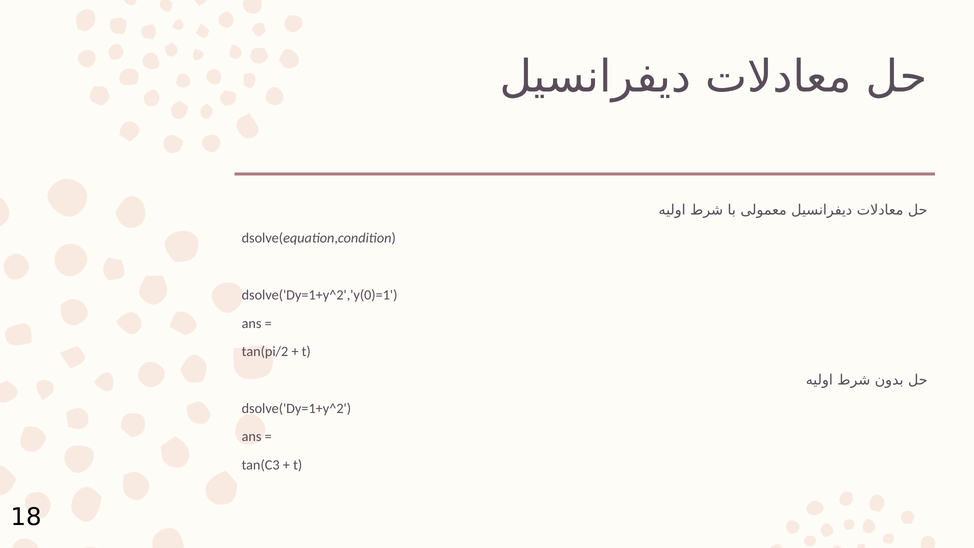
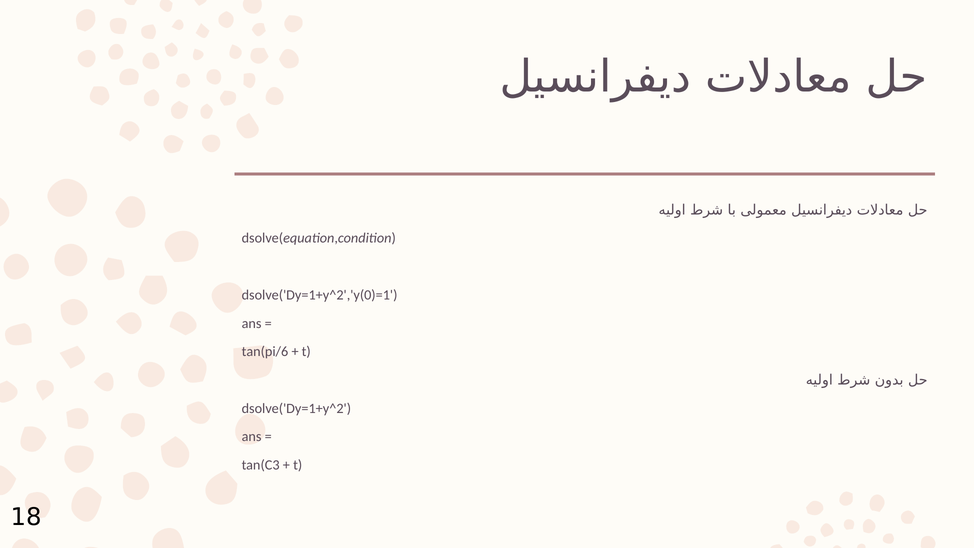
tan(pi/2: tan(pi/2 -> tan(pi/6
